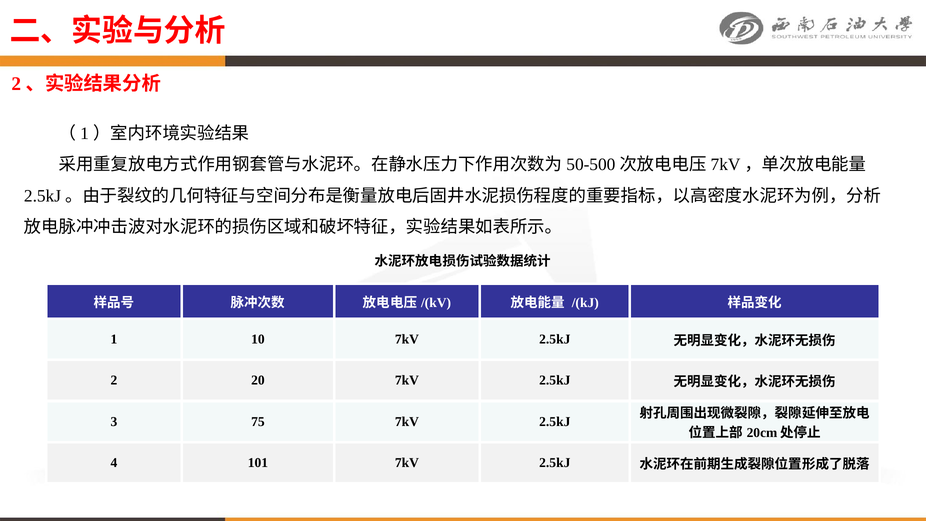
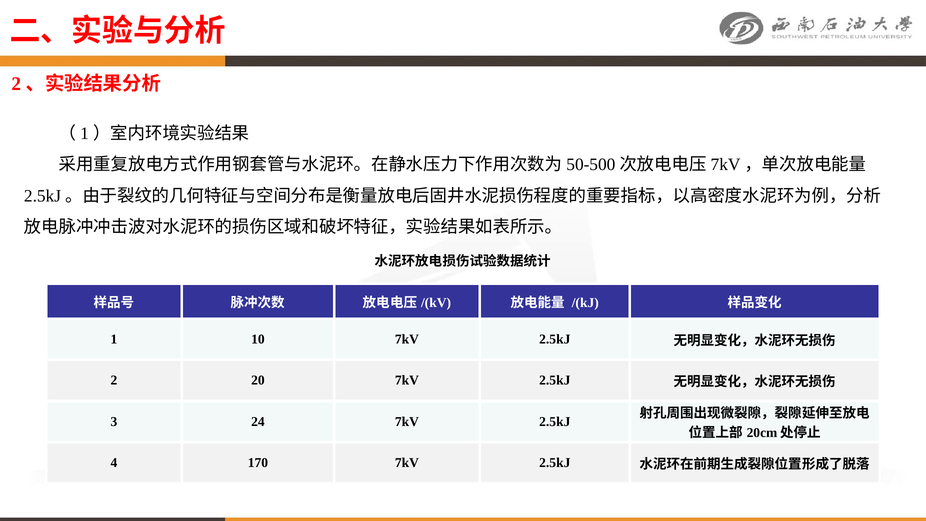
75: 75 -> 24
101: 101 -> 170
